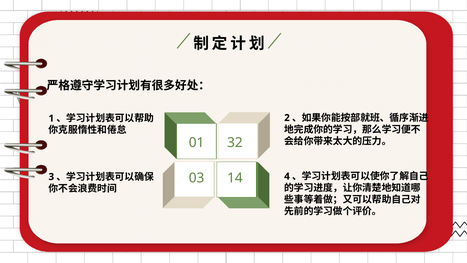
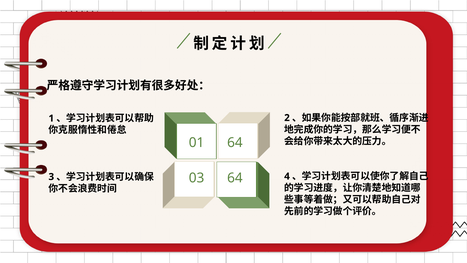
01 32: 32 -> 64
03 14: 14 -> 64
